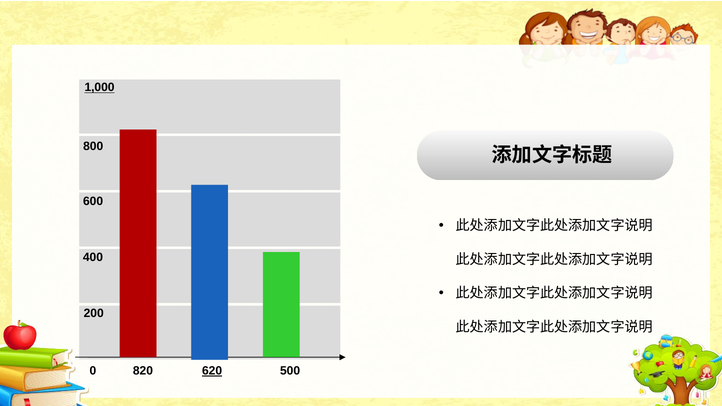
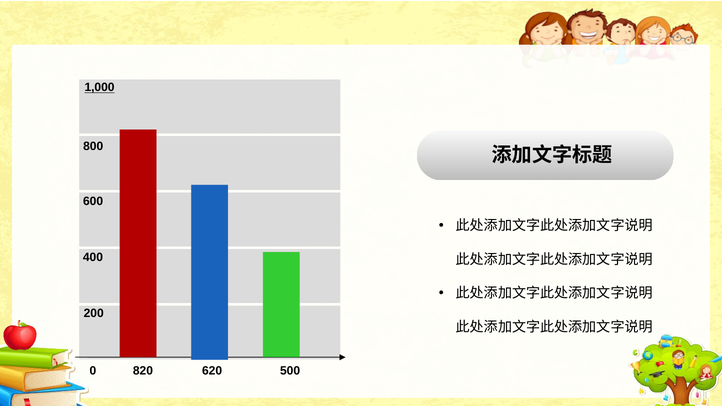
620 underline: present -> none
